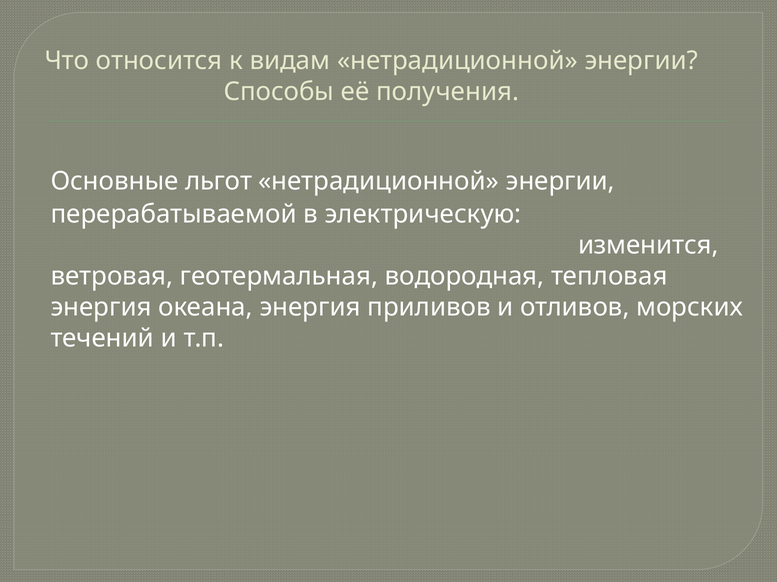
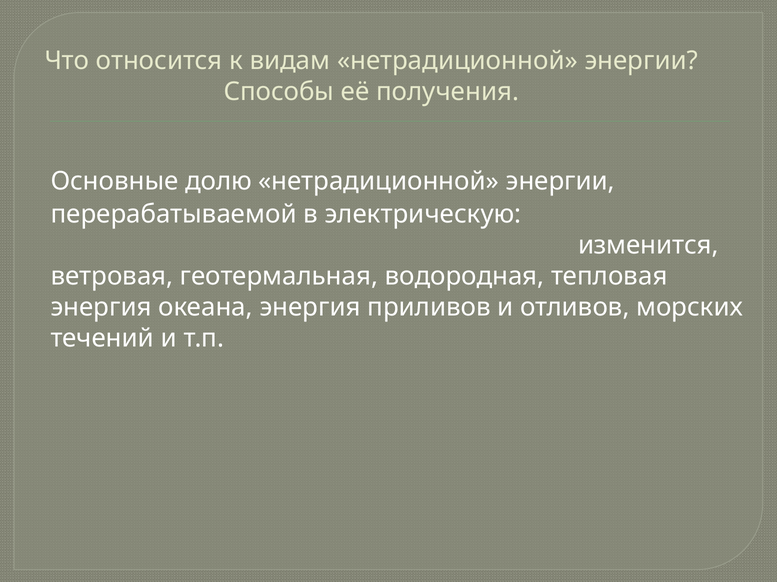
льгот: льгот -> долю
